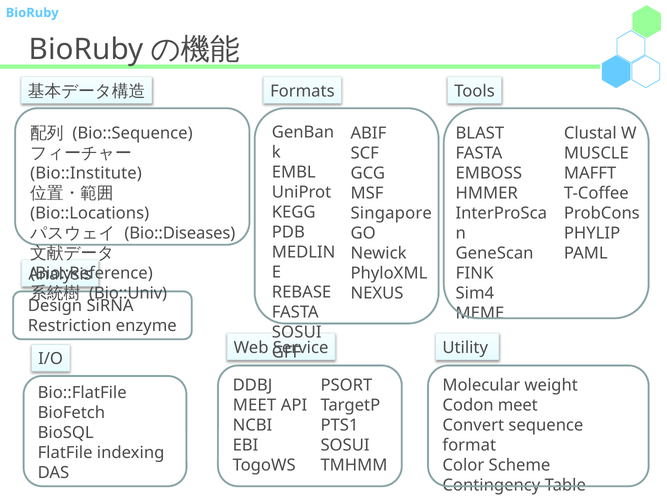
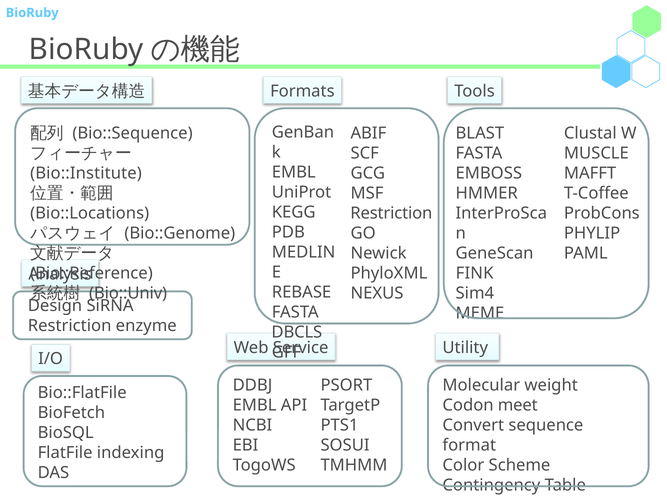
Singapore at (391, 213): Singapore -> Restriction
Bio::Diseases: Bio::Diseases -> Bio::Genome
SOSUI at (297, 332): SOSUI -> DBCLS
MEET at (254, 405): MEET -> EMBL
